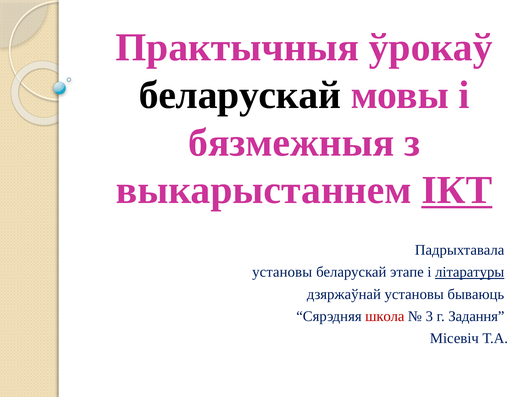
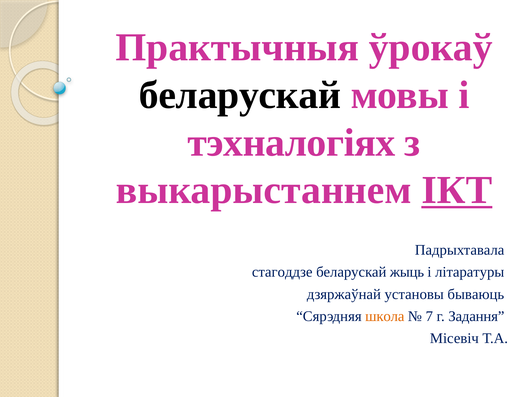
бязмежныя: бязмежныя -> тэхналогіях
установы at (282, 272): установы -> стагоддзе
этапе: этапе -> жыць
літаратуры underline: present -> none
школа colour: red -> orange
3: 3 -> 7
